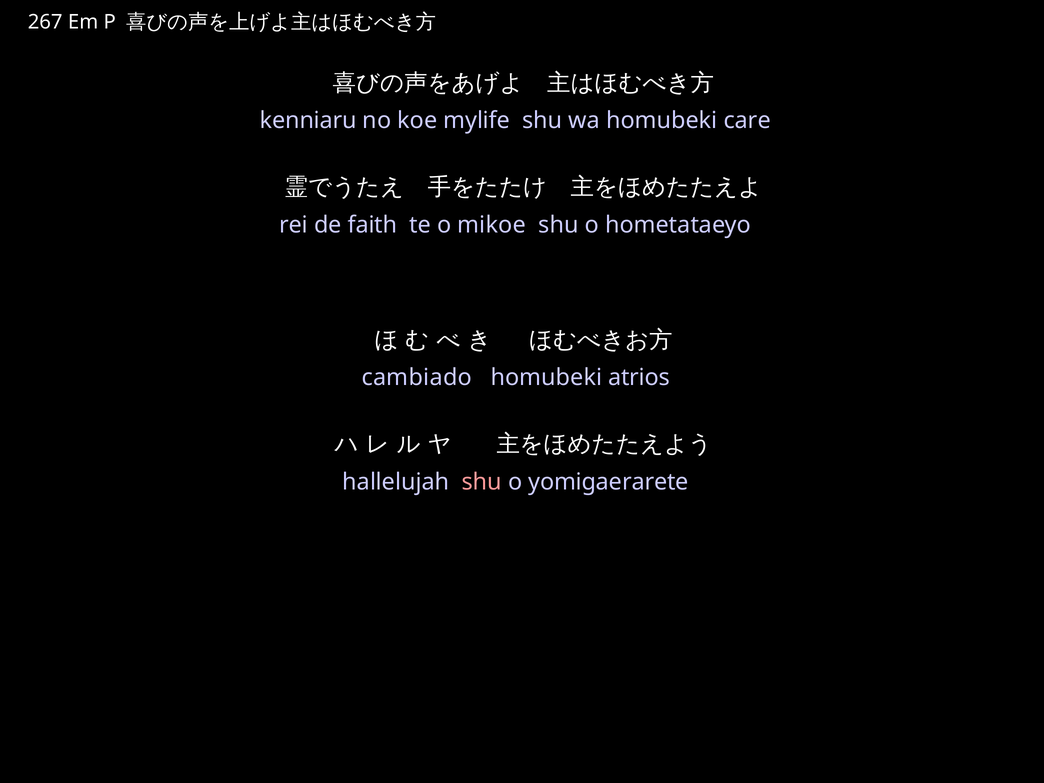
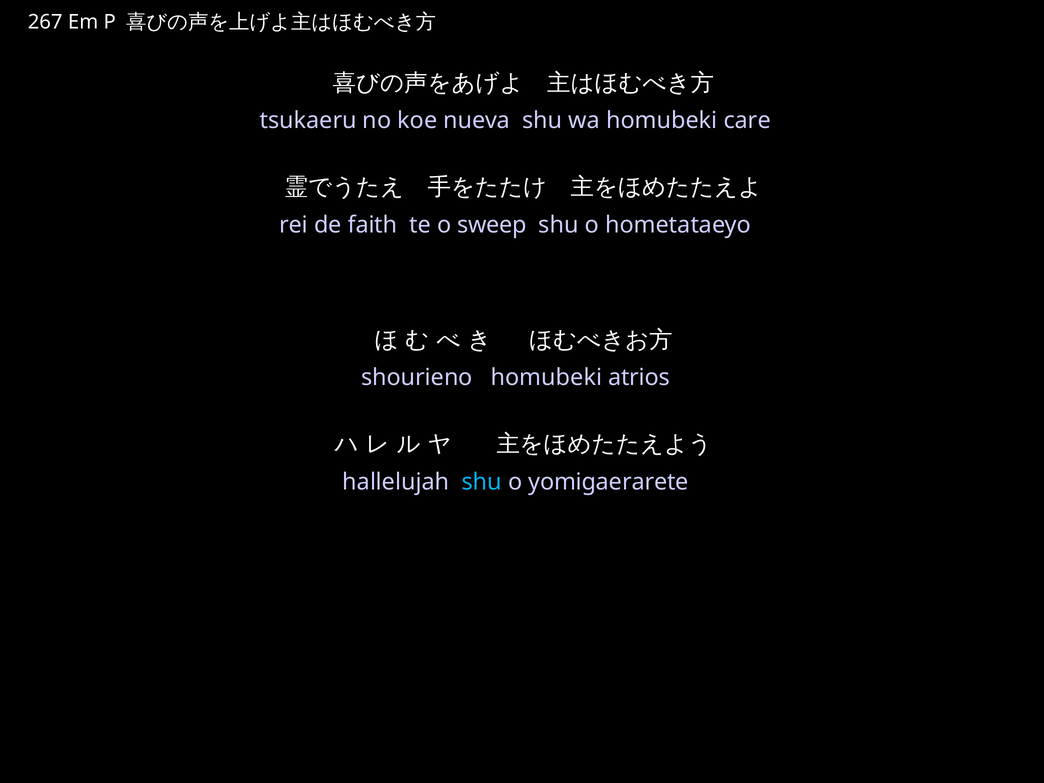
kenniaru: kenniaru -> tsukaeru
mylife: mylife -> nueva
mikoe: mikoe -> sweep
cambiado: cambiado -> shourieno
shu at (482, 482) colour: pink -> light blue
